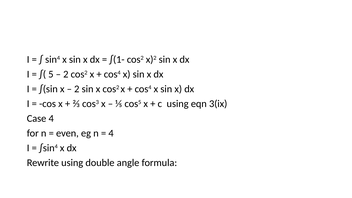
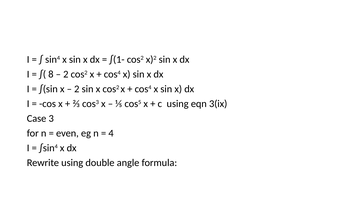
5: 5 -> 8
Case 4: 4 -> 3
